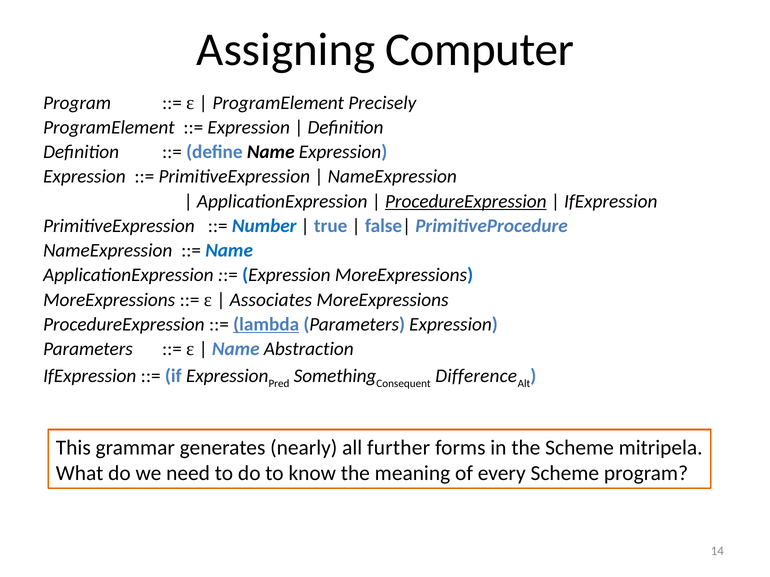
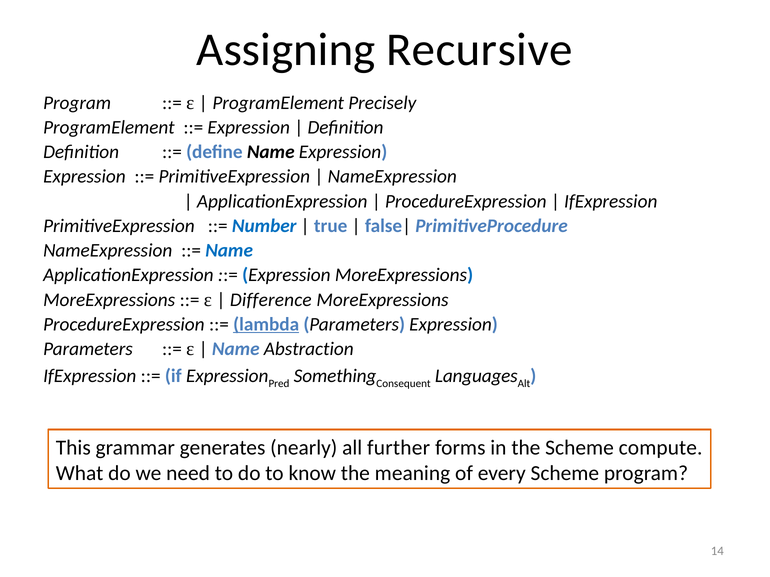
Computer: Computer -> Recursive
ProcedureExpression at (466, 201) underline: present -> none
Associates: Associates -> Difference
Difference: Difference -> Languages
mitripela: mitripela -> compute
